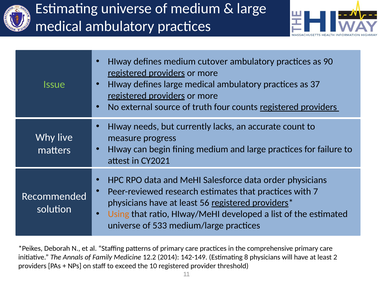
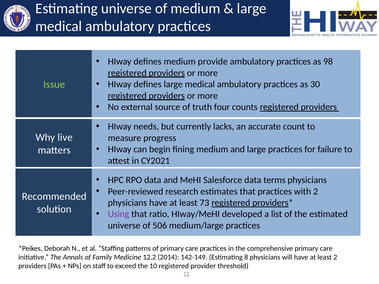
cutover: cutover -> provide
90: 90 -> 98
37: 37 -> 30
order: order -> terms
with 7: 7 -> 2
56: 56 -> 73
Using colour: orange -> purple
533: 533 -> 506
